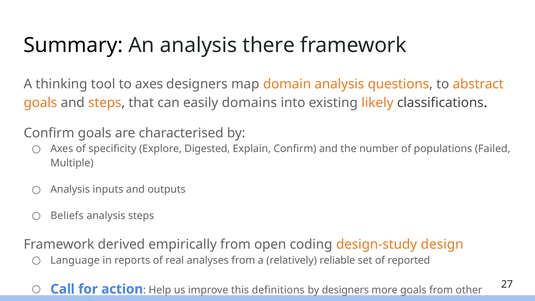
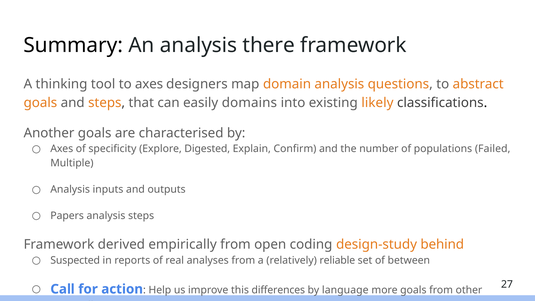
Confirm at (49, 133): Confirm -> Another
Beliefs: Beliefs -> Papers
design: design -> behind
Language: Language -> Suspected
reported: reported -> between
definitions: definitions -> differences
by designers: designers -> language
